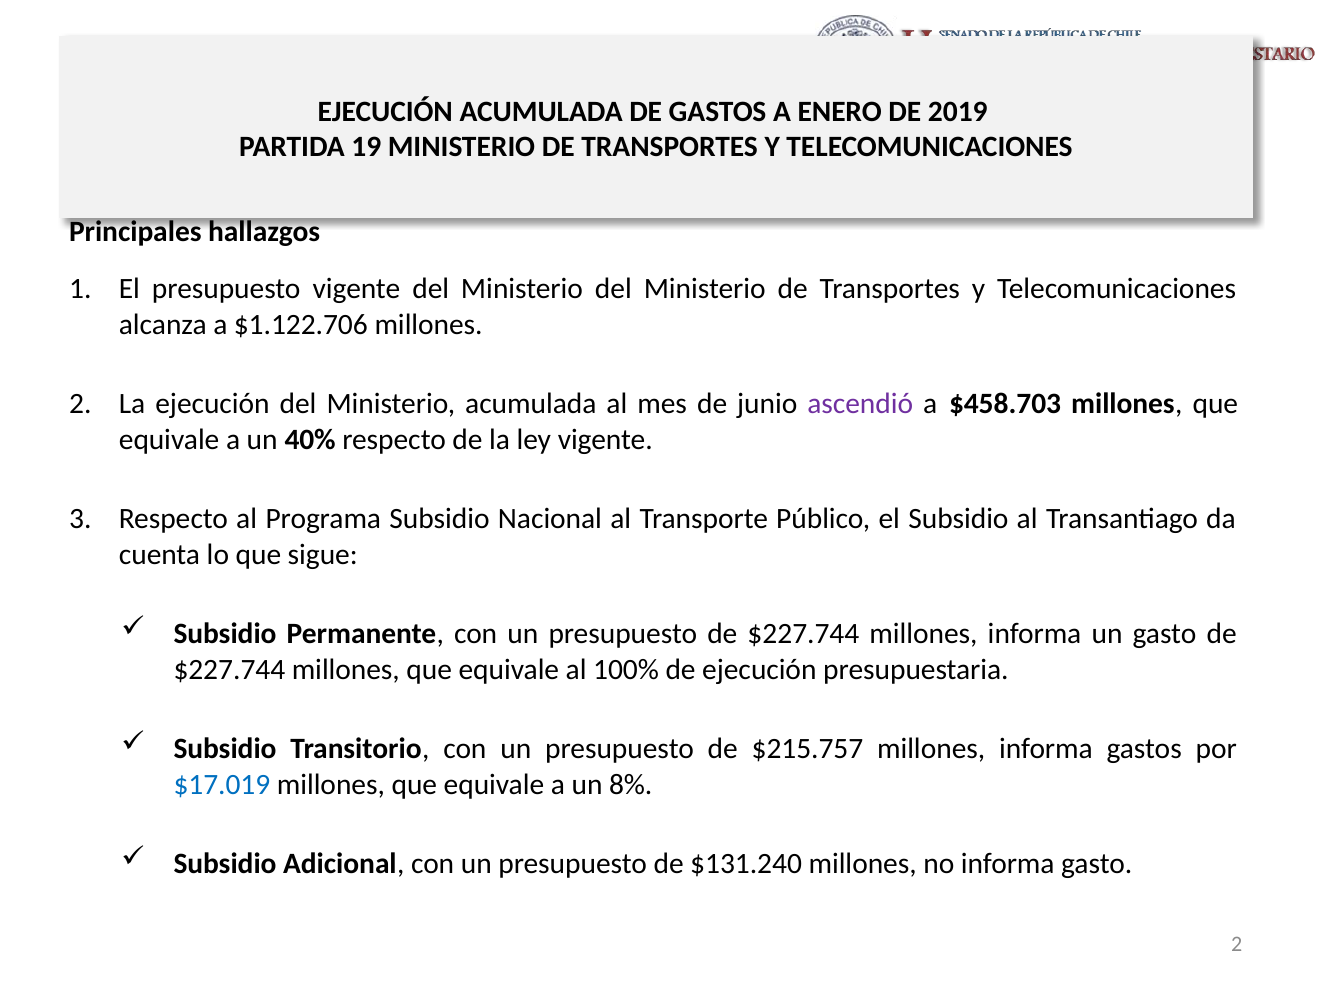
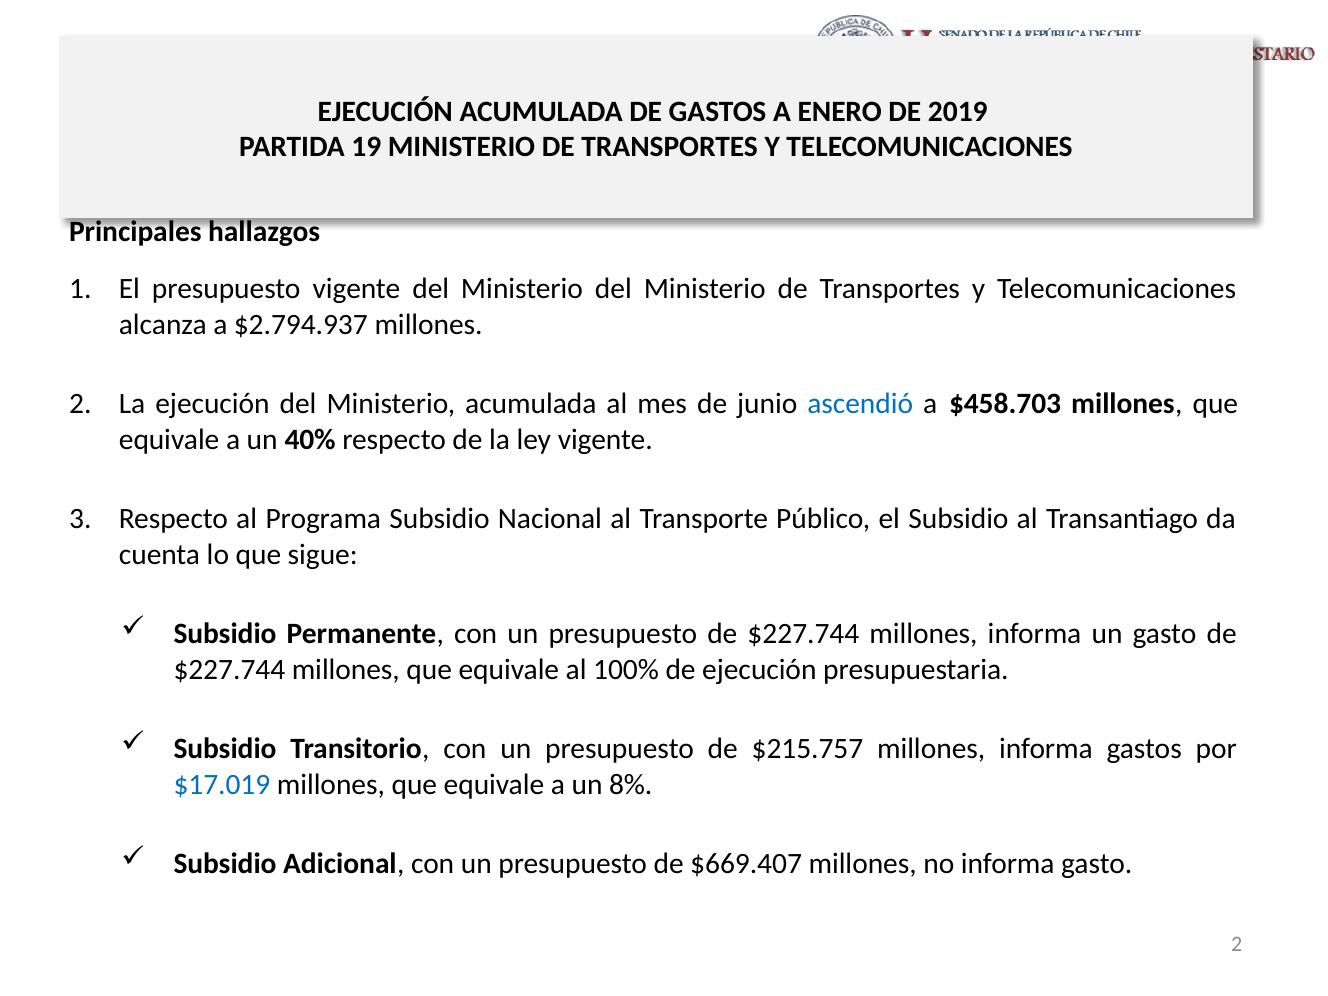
$1.122.706: $1.122.706 -> $2.794.937
ascendió colour: purple -> blue
$131.240: $131.240 -> $669.407
